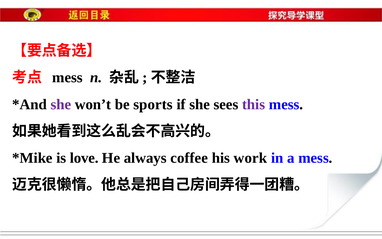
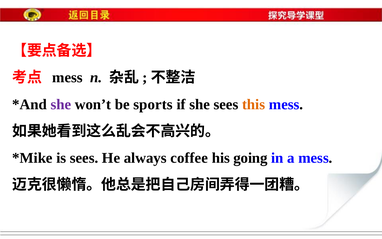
this colour: purple -> orange
is love: love -> sees
work: work -> going
